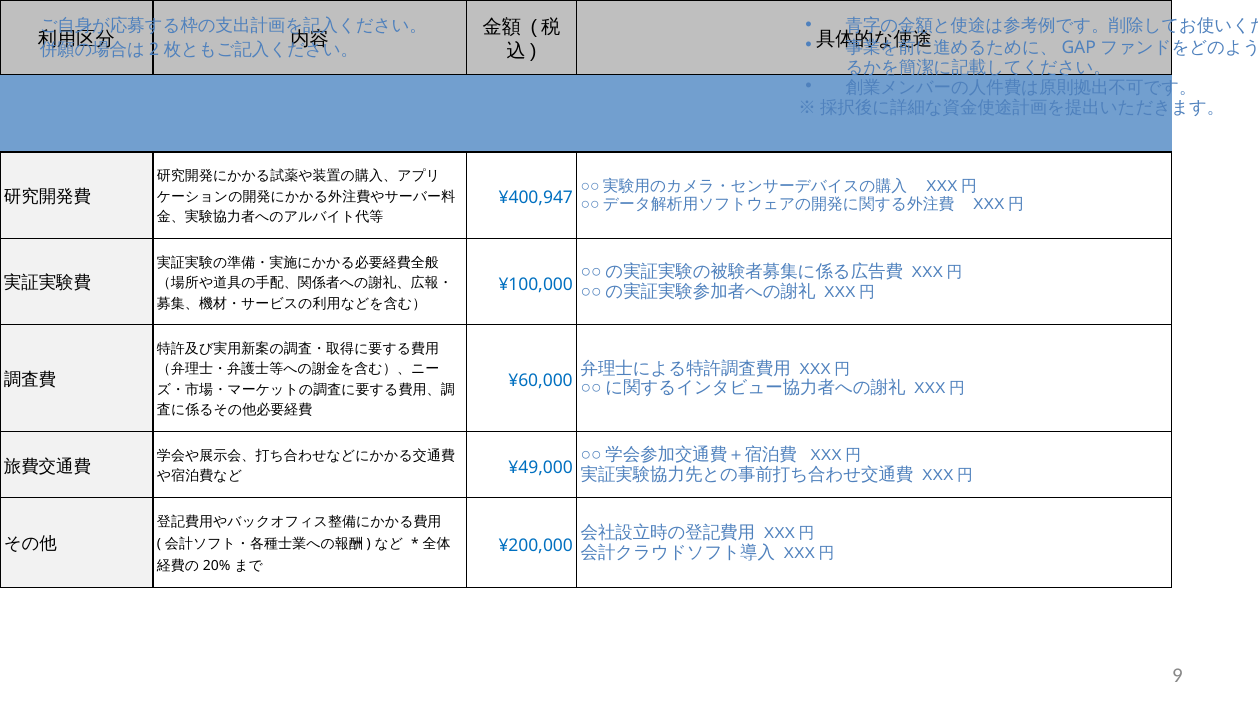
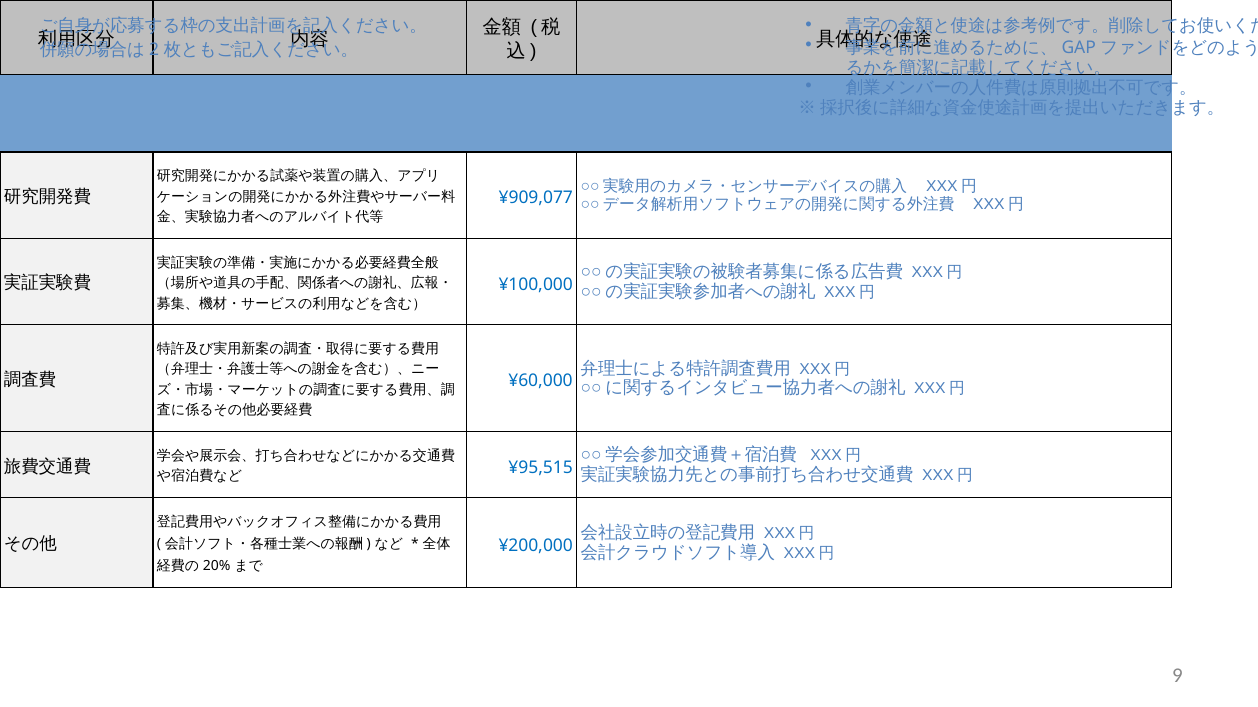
¥400,947: ¥400,947 -> ¥909,077
¥49,000: ¥49,000 -> ¥95,515
